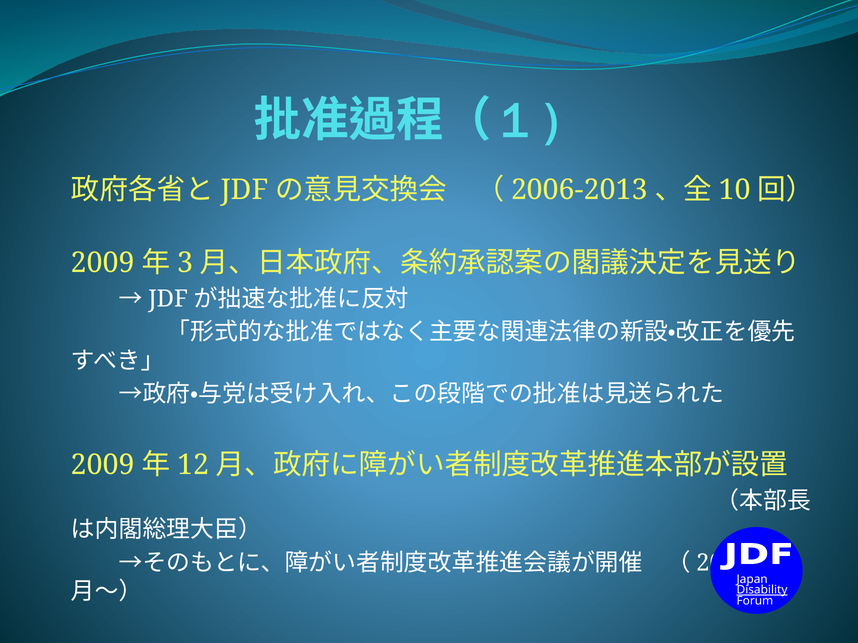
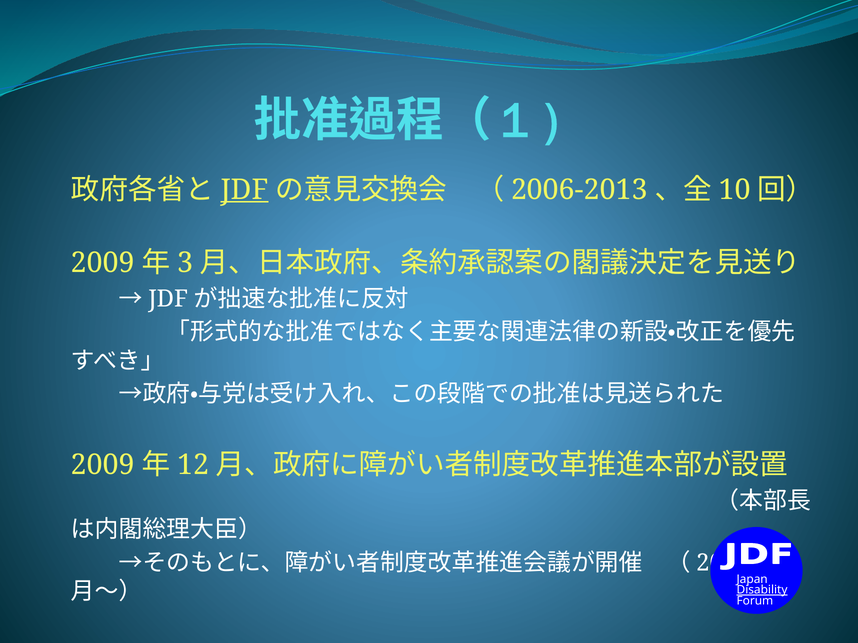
JDF at (245, 190) underline: none -> present
